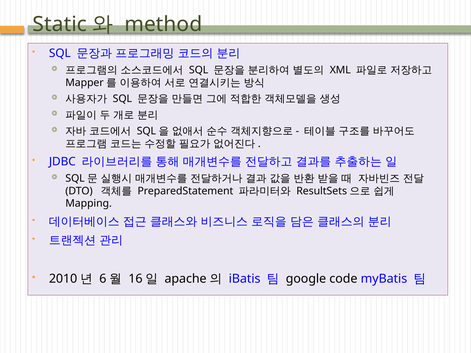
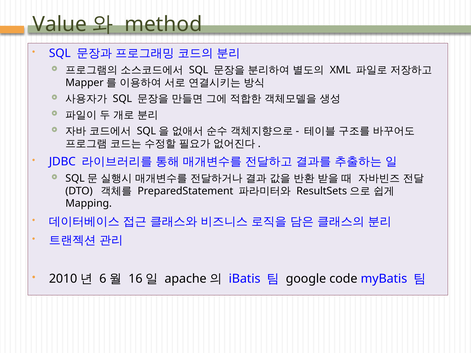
Static: Static -> Value
